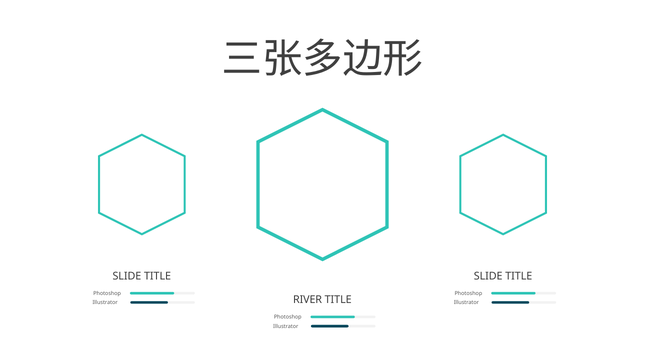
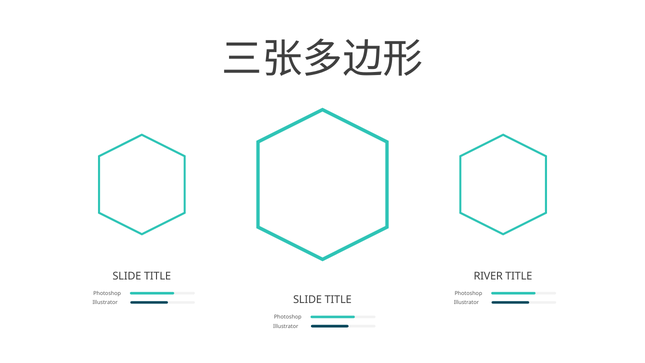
SLIDE at (488, 276): SLIDE -> RIVER
RIVER at (308, 300): RIVER -> SLIDE
